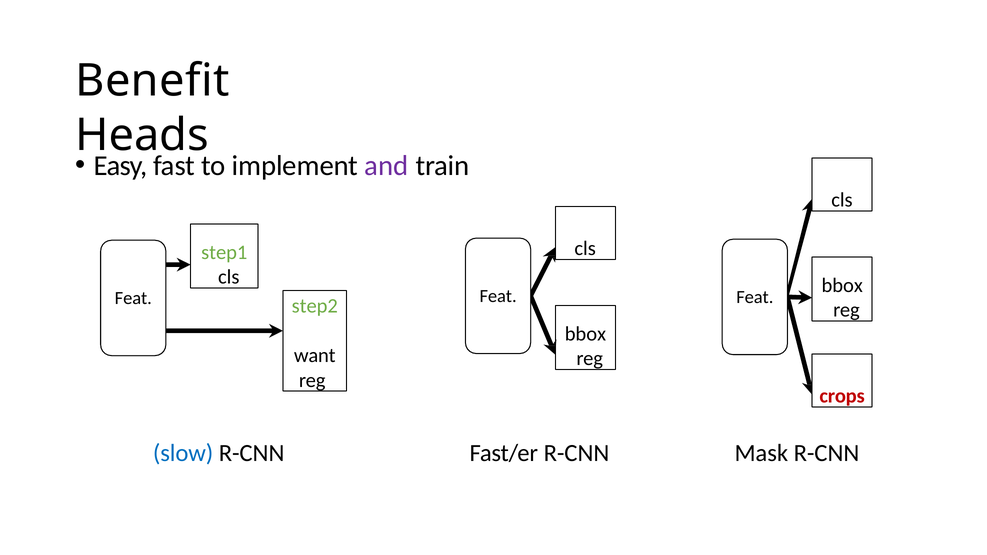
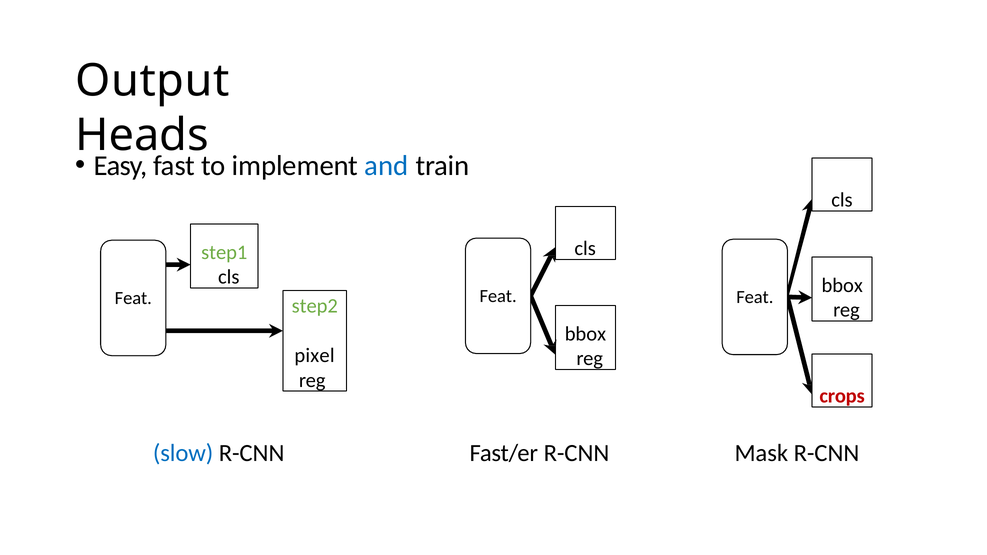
Benefit: Benefit -> Output
and colour: purple -> blue
want: want -> pixel
